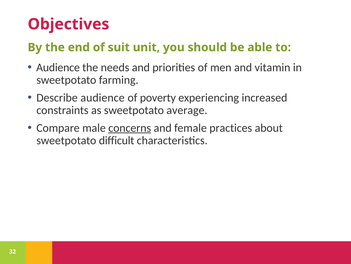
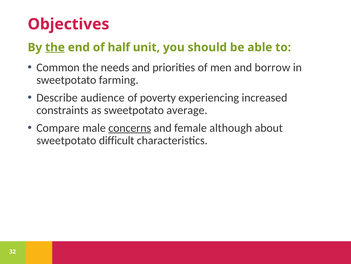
the at (55, 47) underline: none -> present
suit: suit -> half
Audience at (58, 67): Audience -> Common
vitamin: vitamin -> borrow
practices: practices -> although
